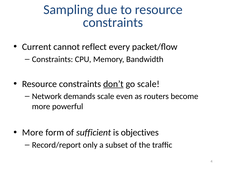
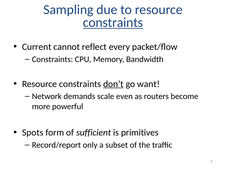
constraints at (113, 23) underline: none -> present
go scale: scale -> want
More at (33, 133): More -> Spots
objectives: objectives -> primitives
